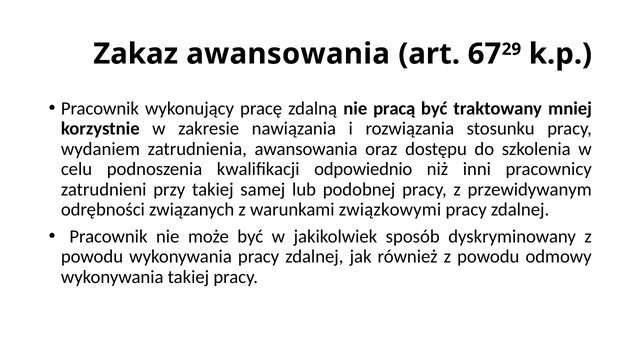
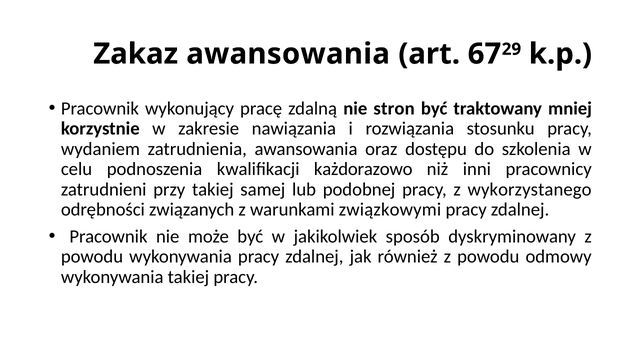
pracą: pracą -> stron
odpowiednio: odpowiednio -> każdorazowo
przewidywanym: przewidywanym -> wykorzystanego
